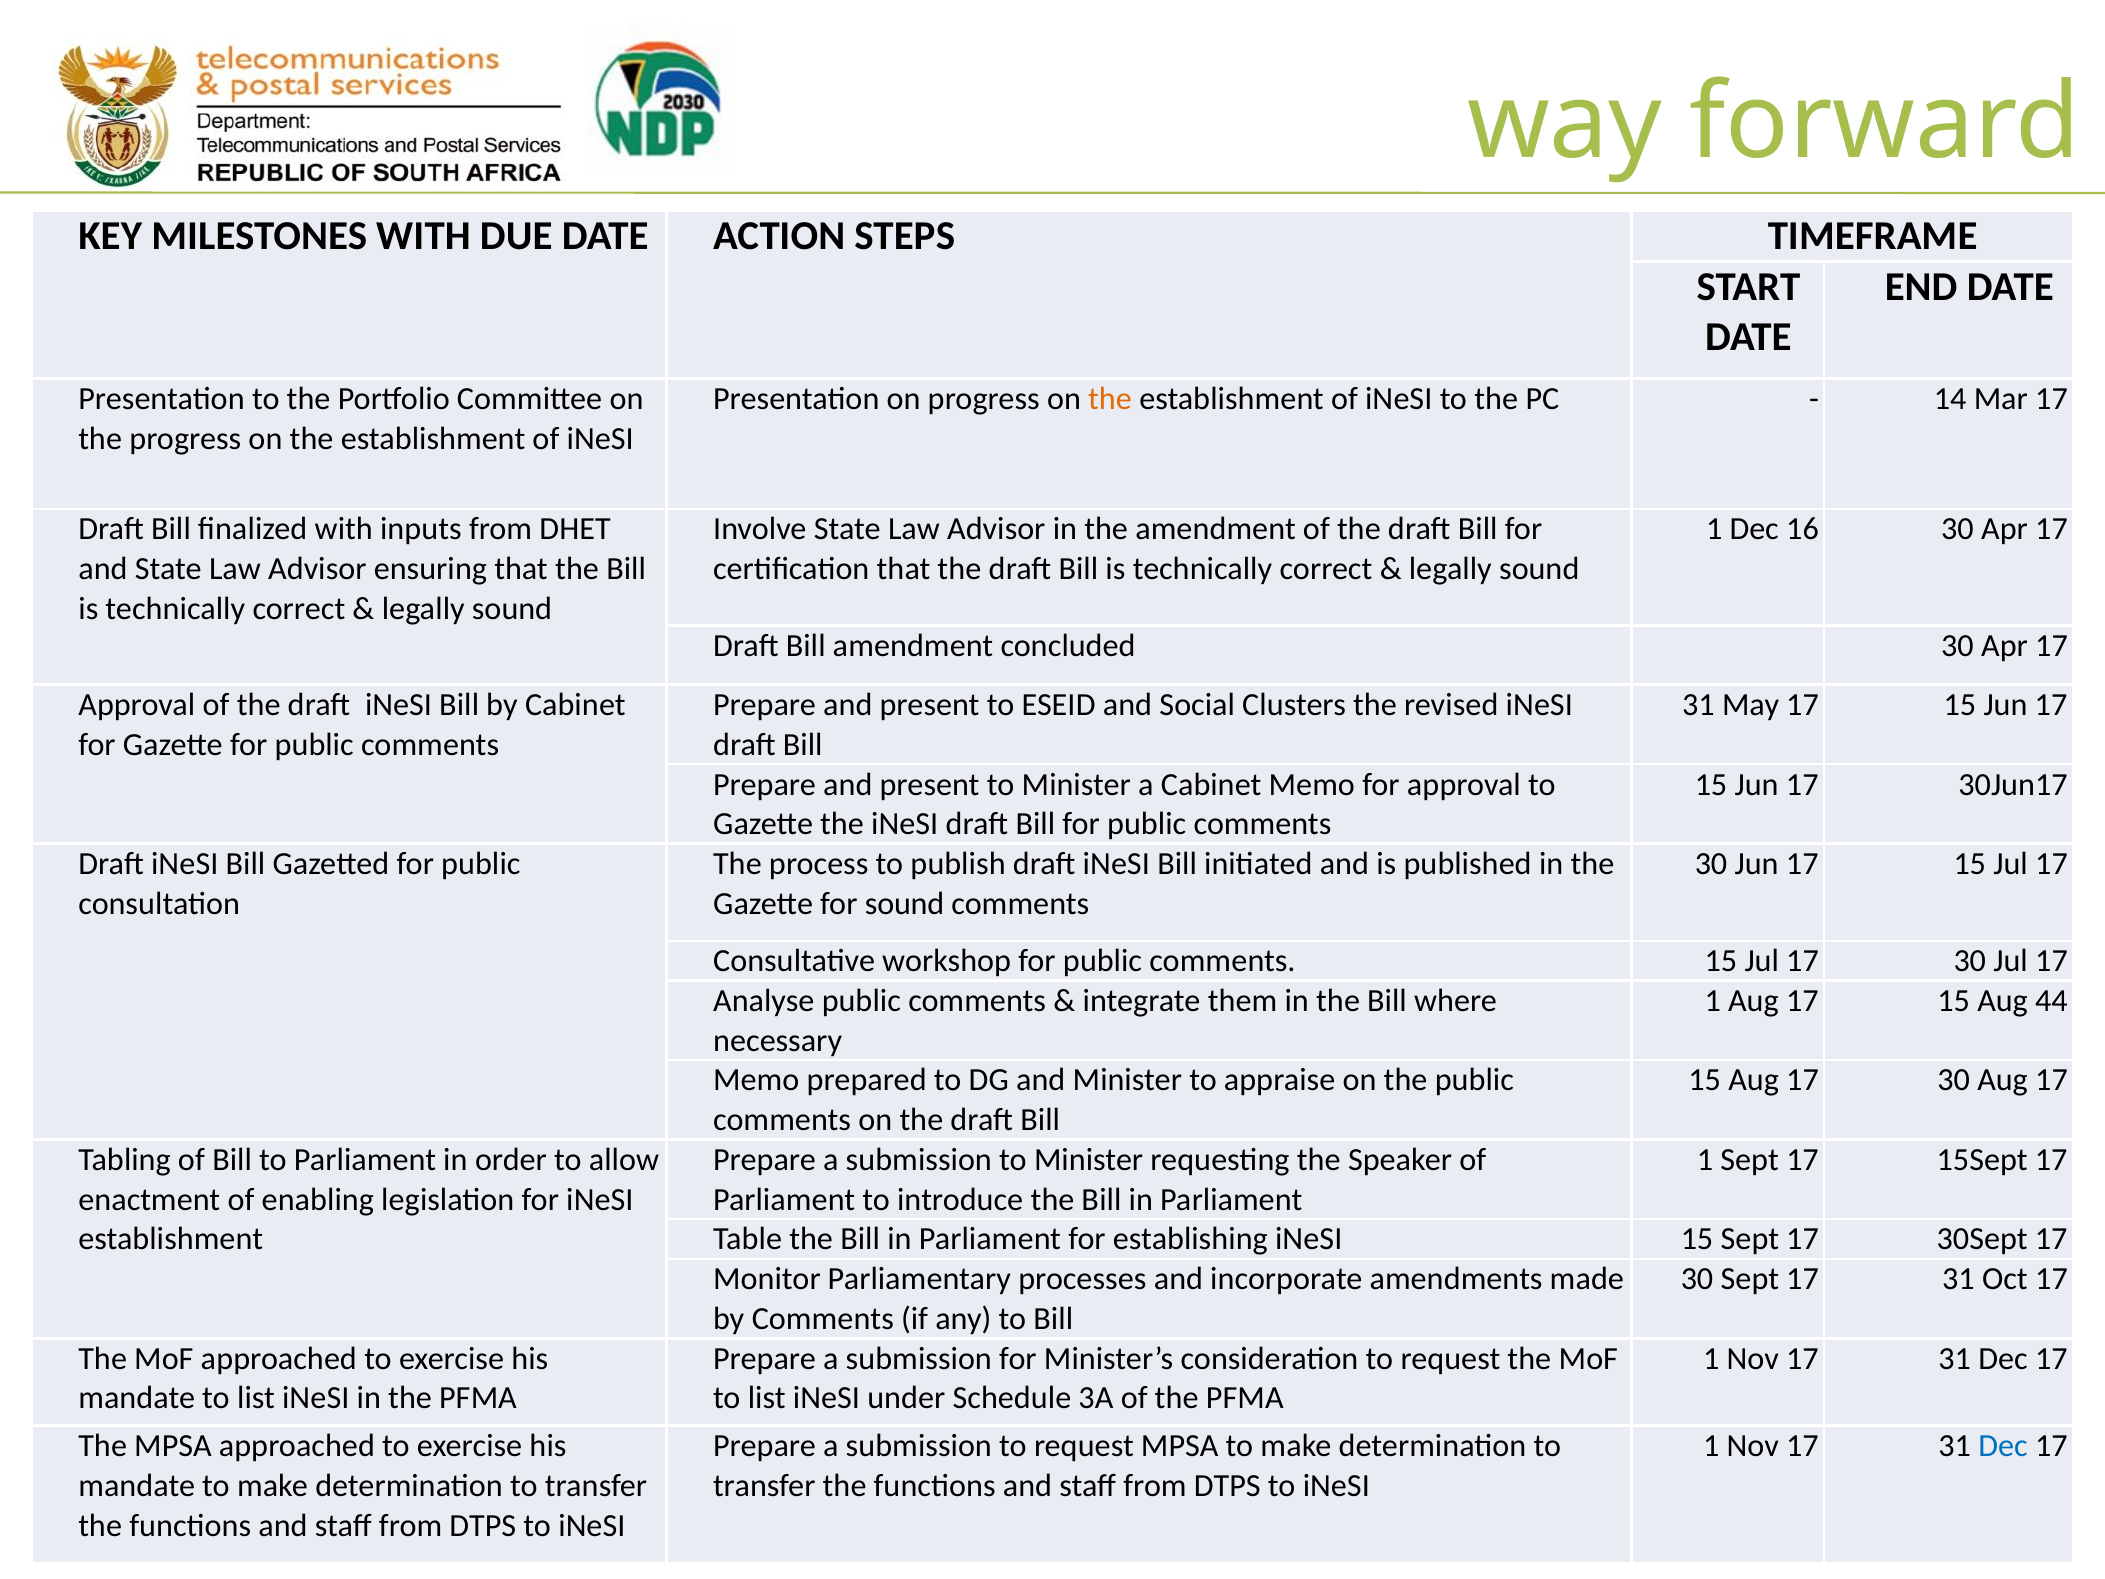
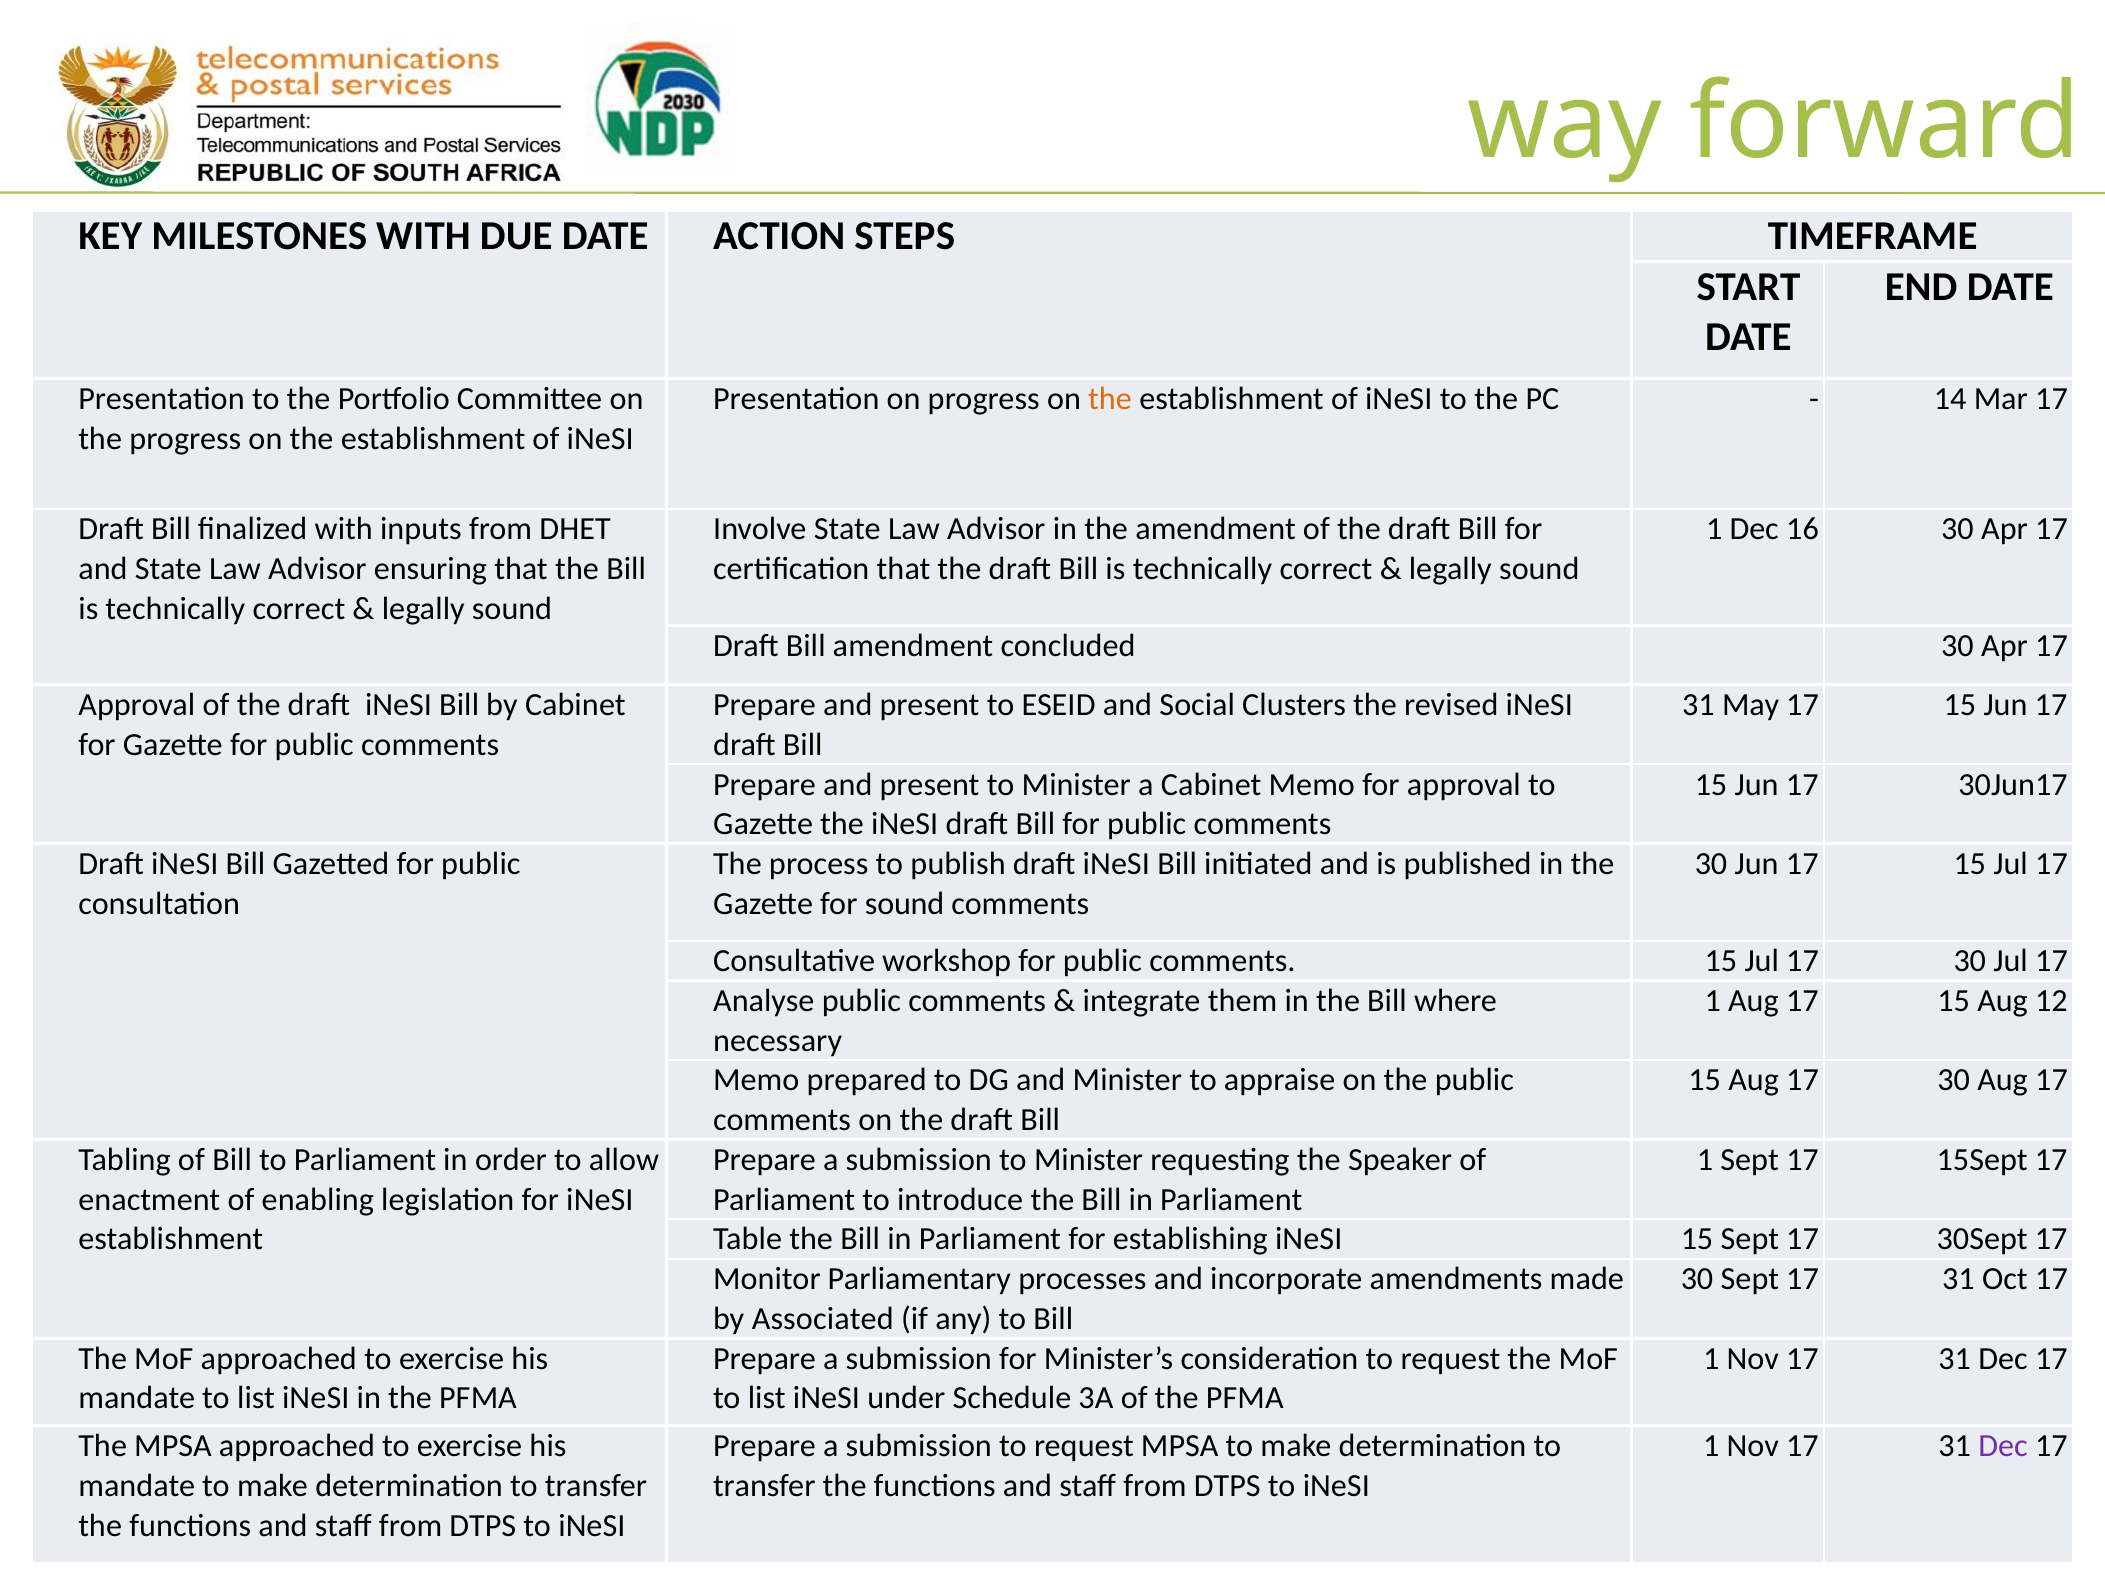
44: 44 -> 12
by Comments: Comments -> Associated
Dec at (2003, 1446) colour: blue -> purple
